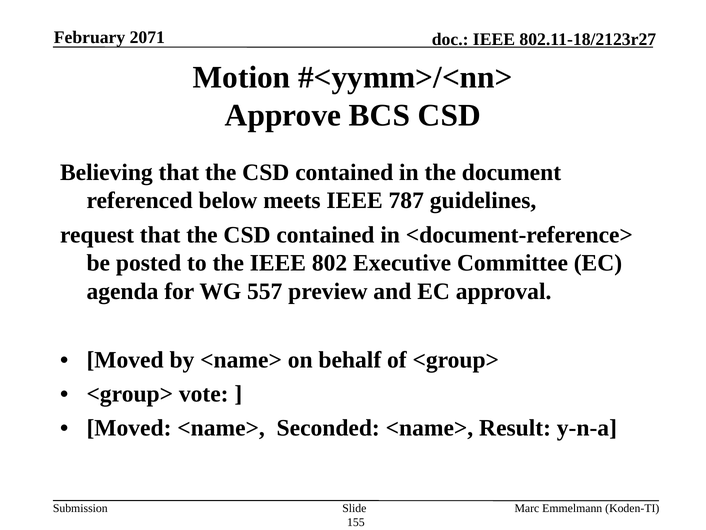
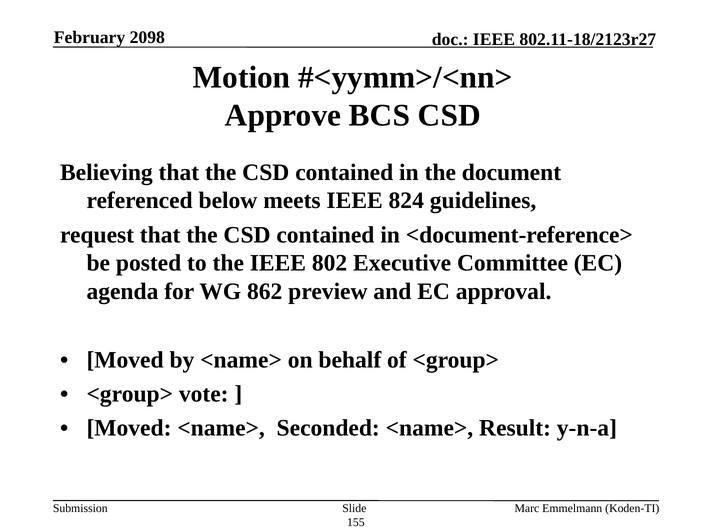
2071: 2071 -> 2098
787: 787 -> 824
557: 557 -> 862
